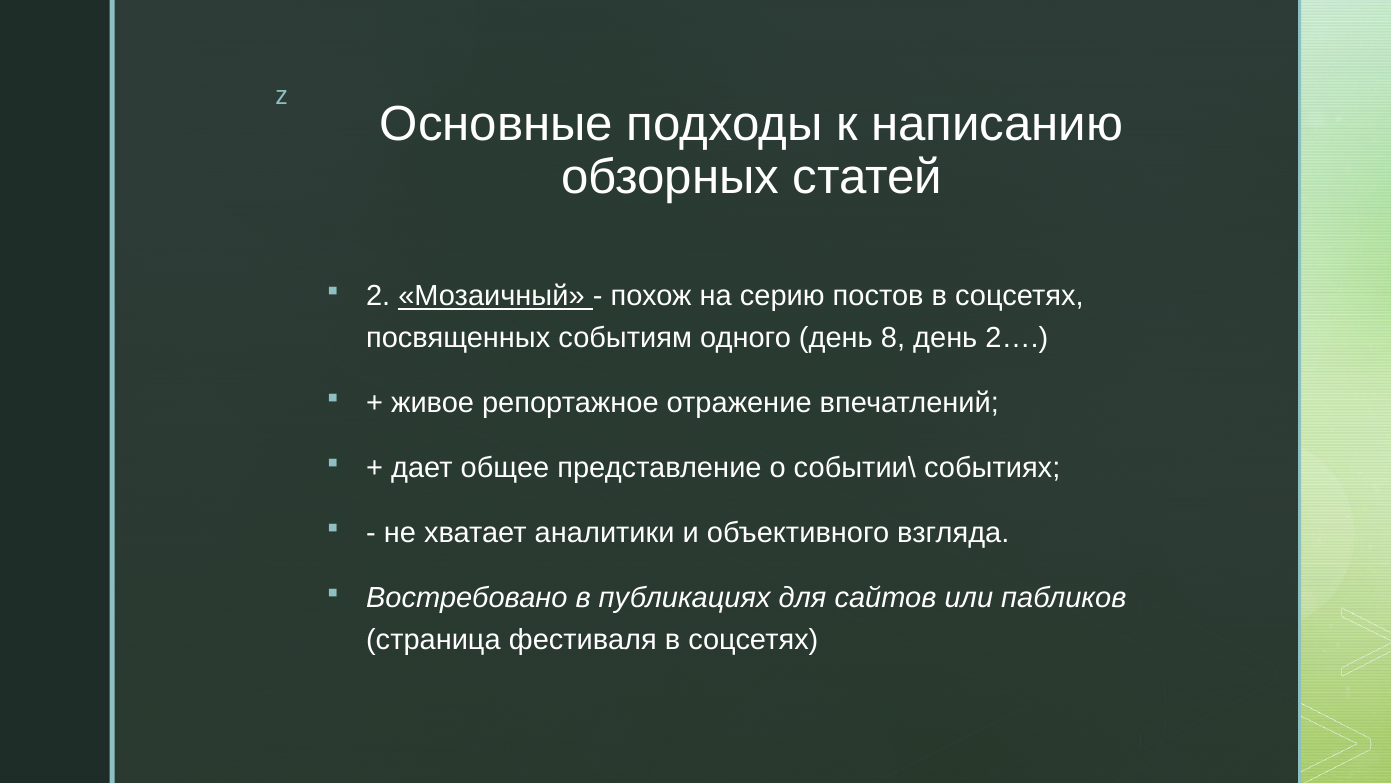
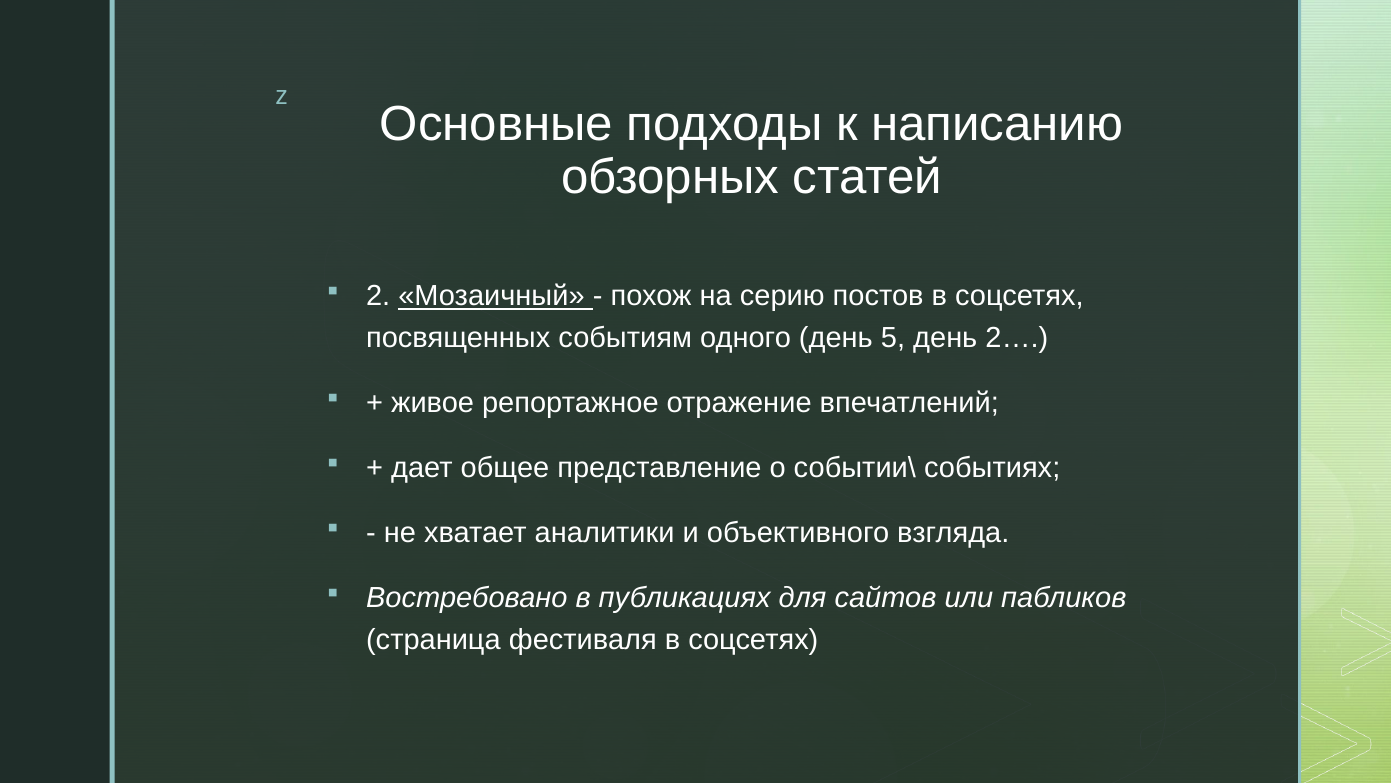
8: 8 -> 5
